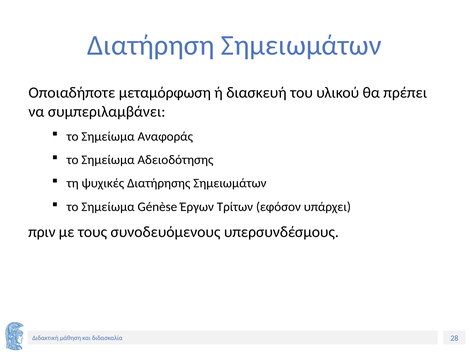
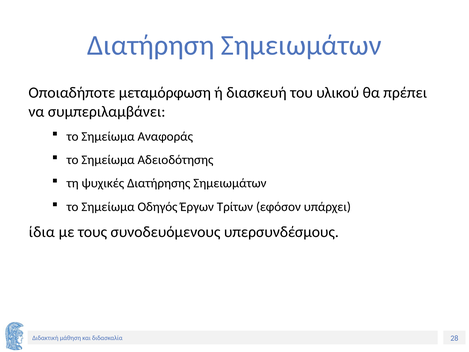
Génèse: Génèse -> Οδηγός
πριν: πριν -> ίδια
